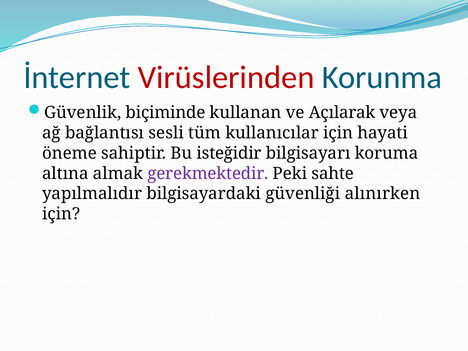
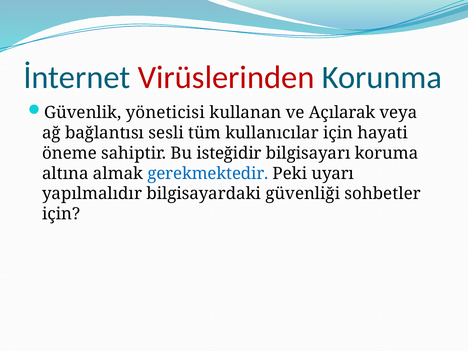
biçiminde: biçiminde -> yöneticisi
gerekmektedir colour: purple -> blue
sahte: sahte -> uyarı
alınırken: alınırken -> sohbetler
